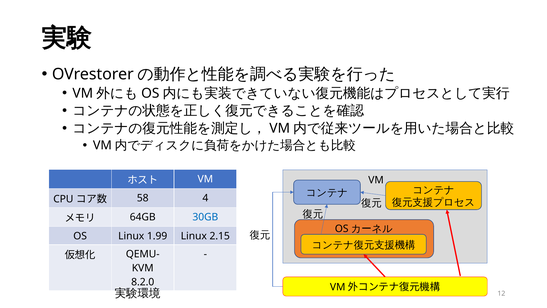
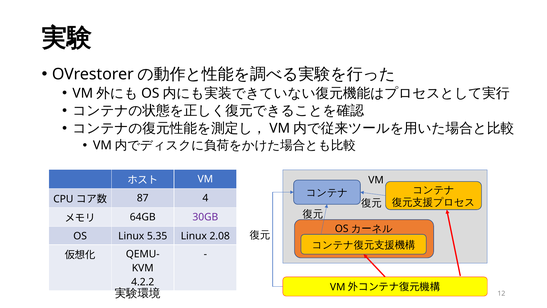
58: 58 -> 87
30GB colour: blue -> purple
1.99: 1.99 -> 5.35
2.15: 2.15 -> 2.08
8.2.0: 8.2.0 -> 4.2.2
